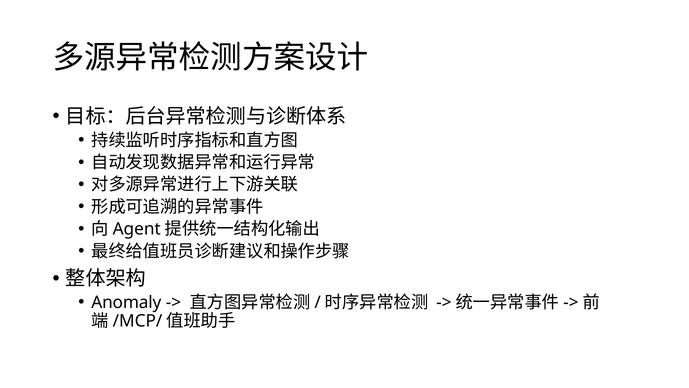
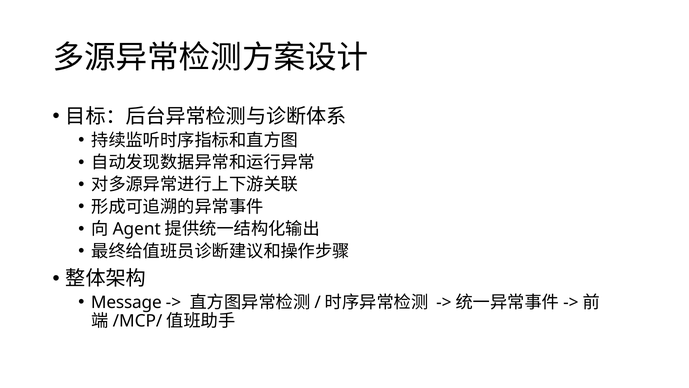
Anomaly: Anomaly -> Message
